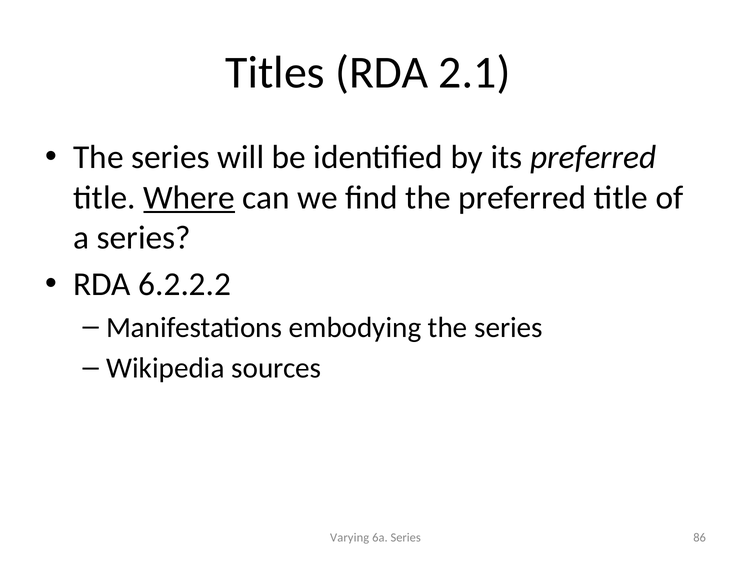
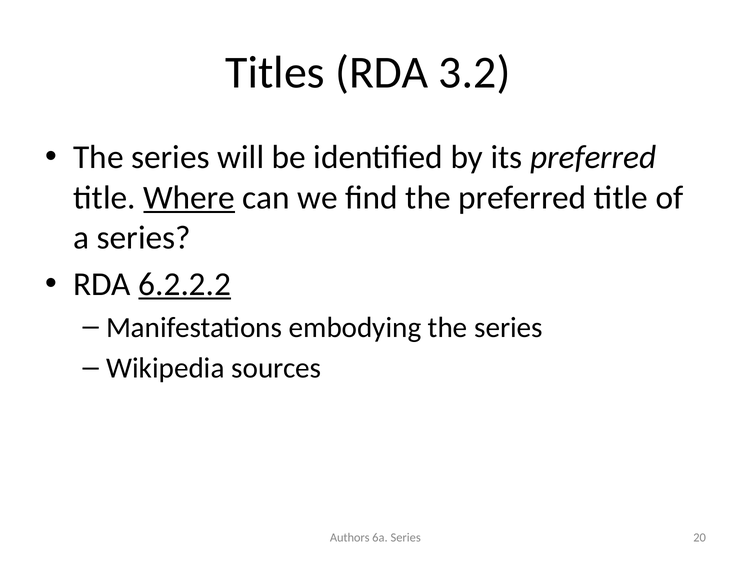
2.1: 2.1 -> 3.2
6.2.2.2 underline: none -> present
Varying: Varying -> Authors
86: 86 -> 20
